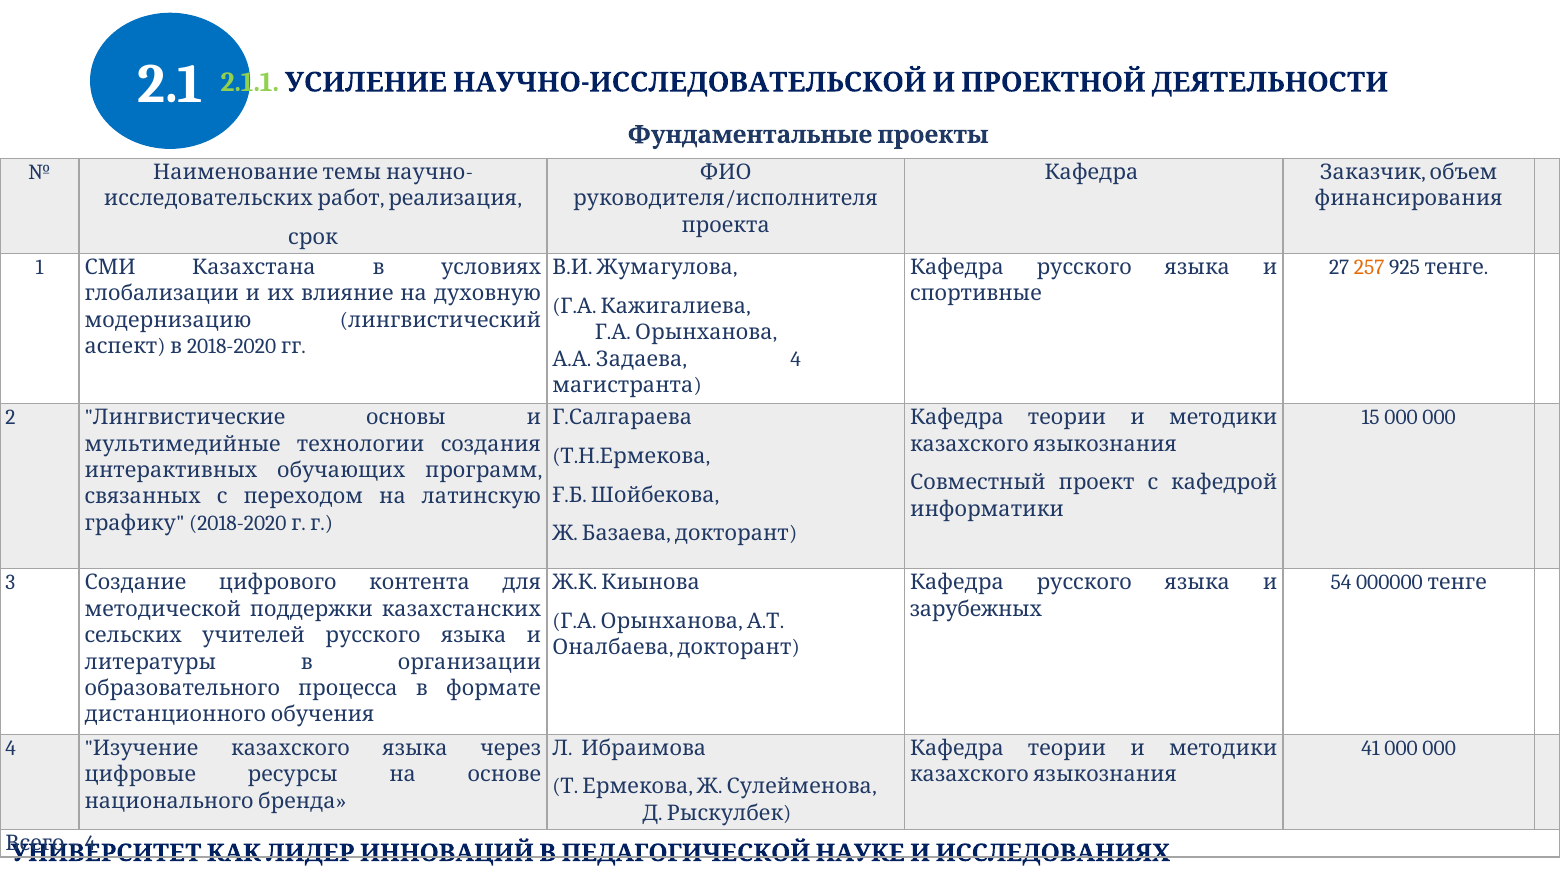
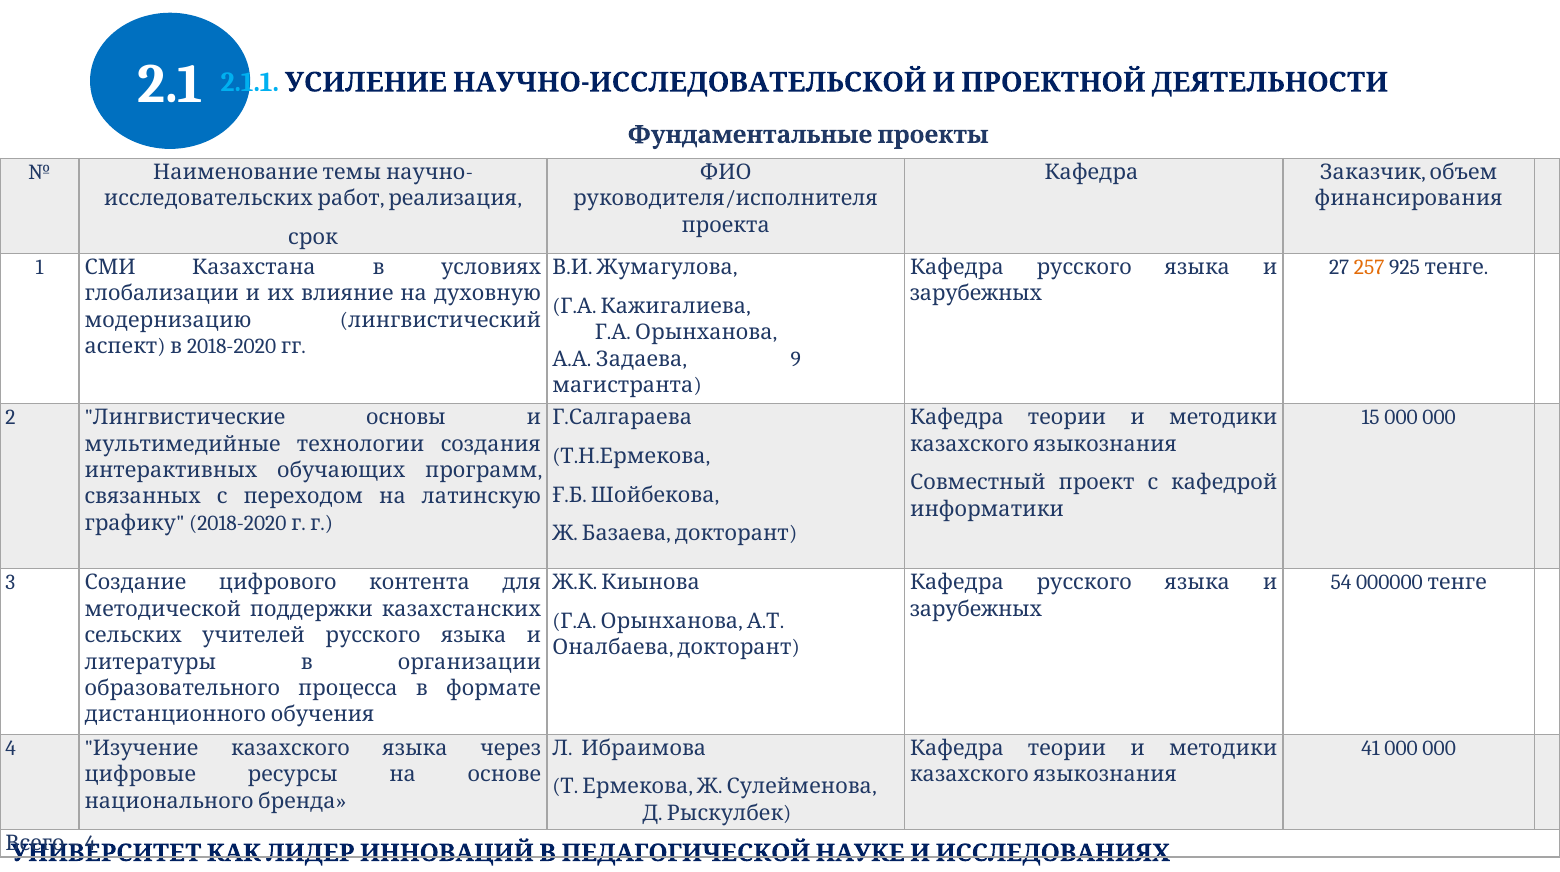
2.1.1 colour: light green -> light blue
спортивные at (976, 294): спортивные -> зарубежных
4 at (796, 359): 4 -> 9
